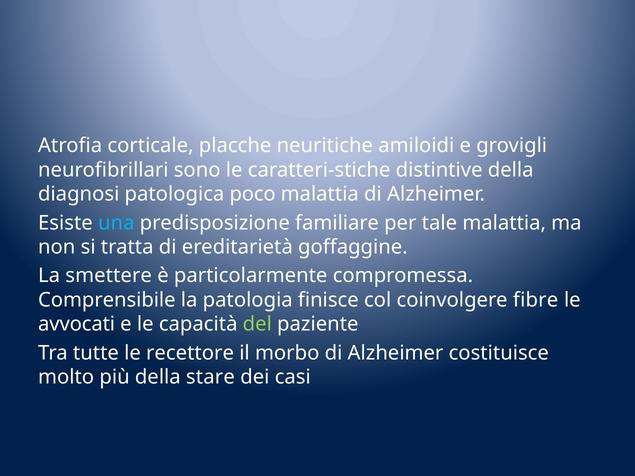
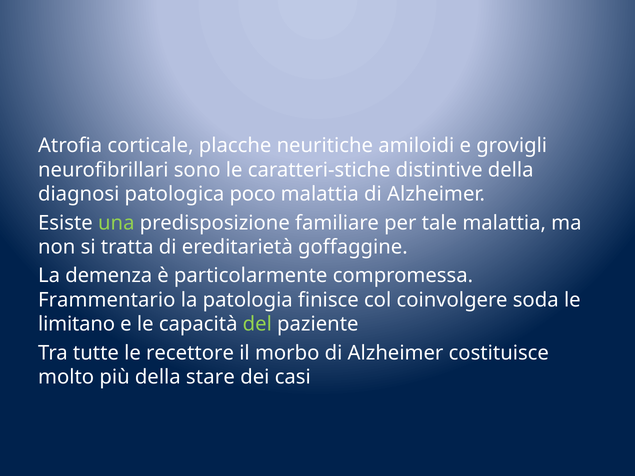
una colour: light blue -> light green
smettere: smettere -> demenza
Comprensibile: Comprensibile -> Frammentario
fibre: fibre -> soda
avvocati: avvocati -> limitano
